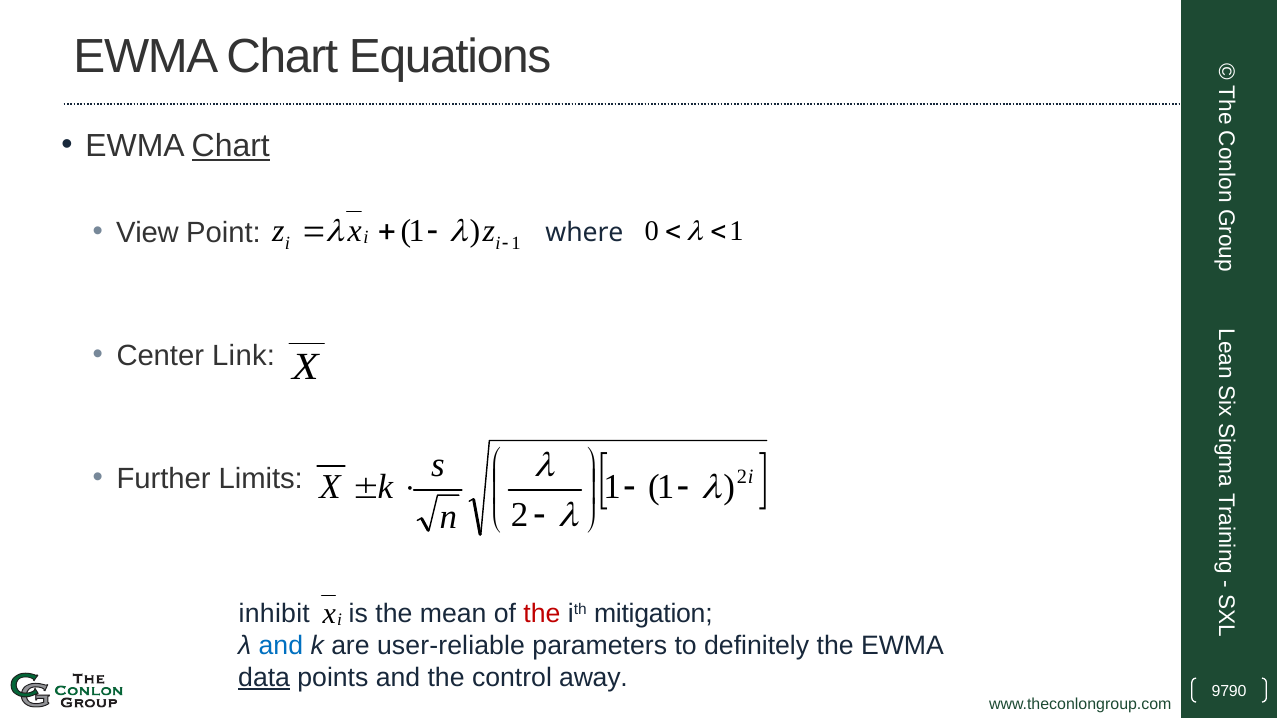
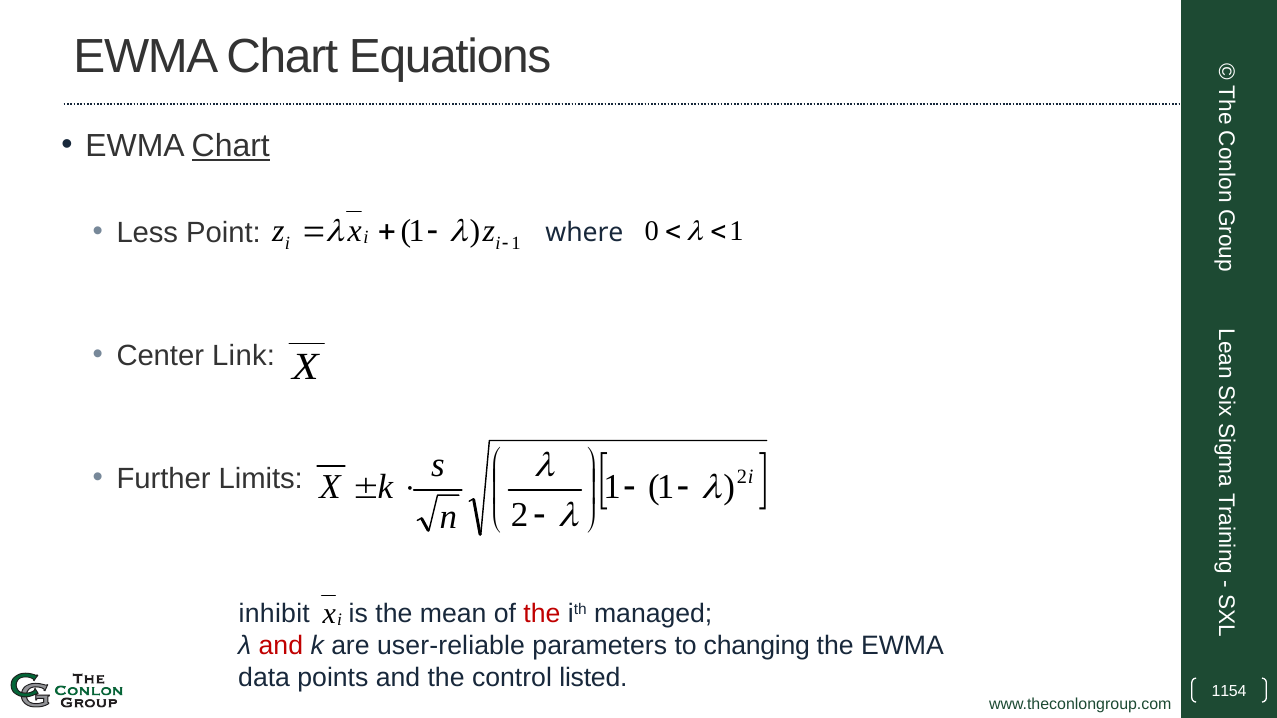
View: View -> Less
mitigation: mitigation -> managed
and at (281, 646) colour: blue -> red
definitely: definitely -> changing
data underline: present -> none
away: away -> listed
9790: 9790 -> 1154
